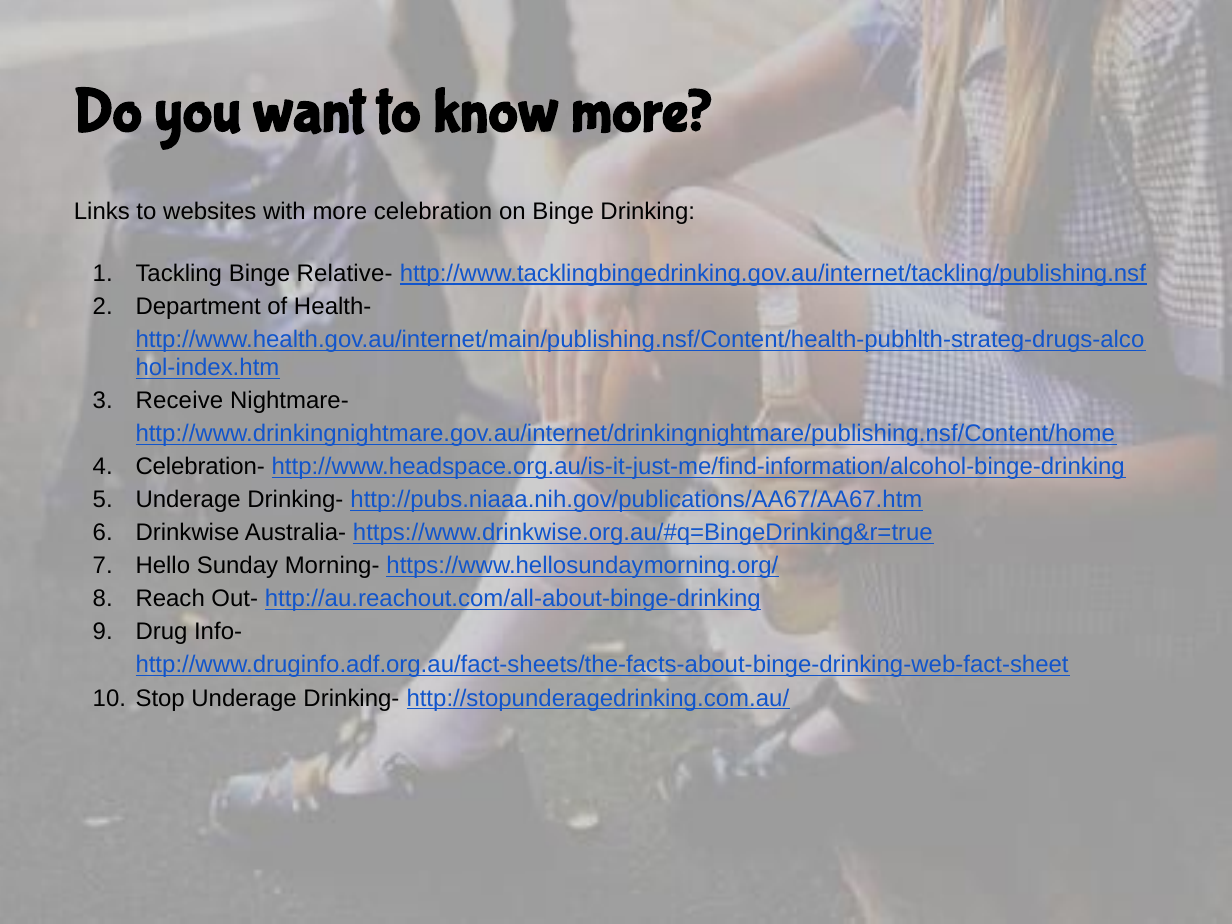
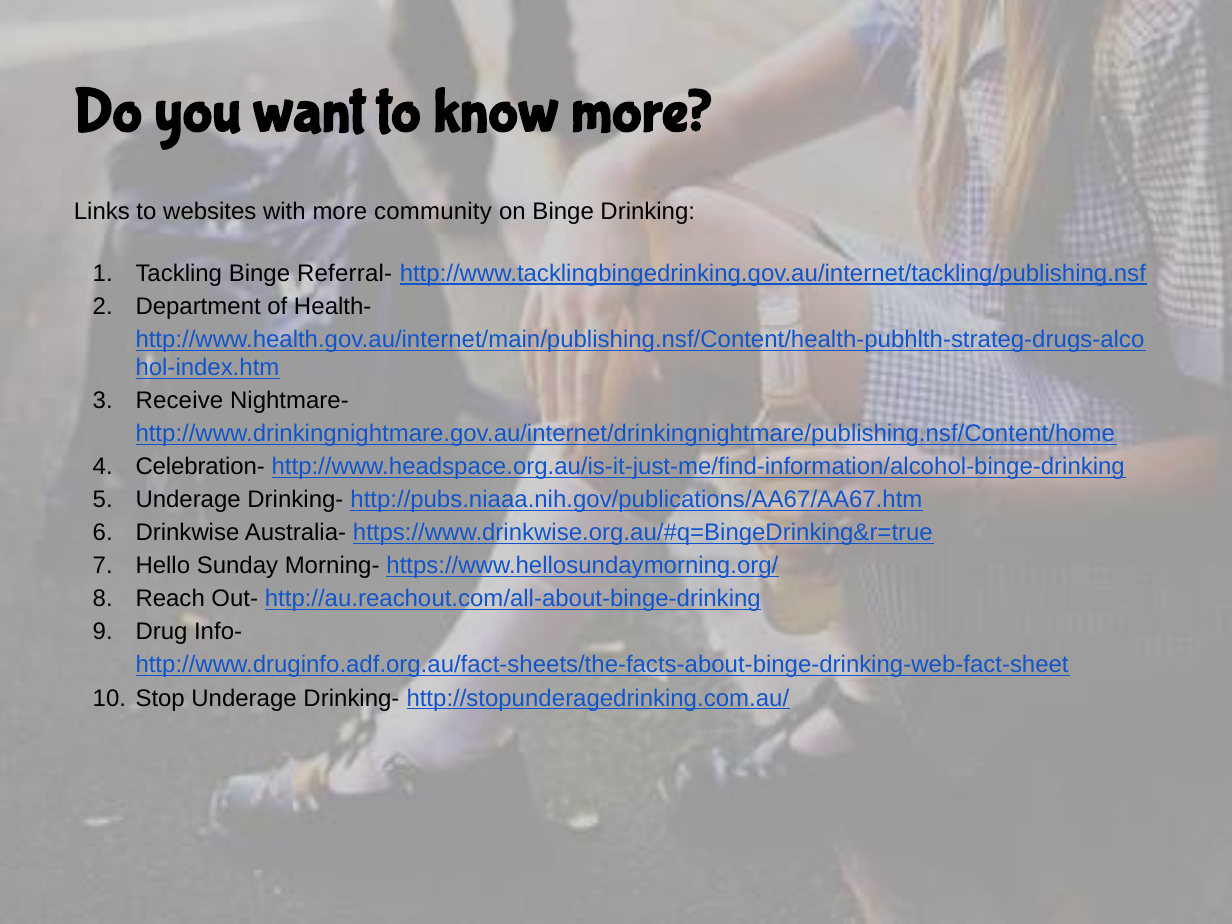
celebration: celebration -> community
Relative-: Relative- -> Referral-
